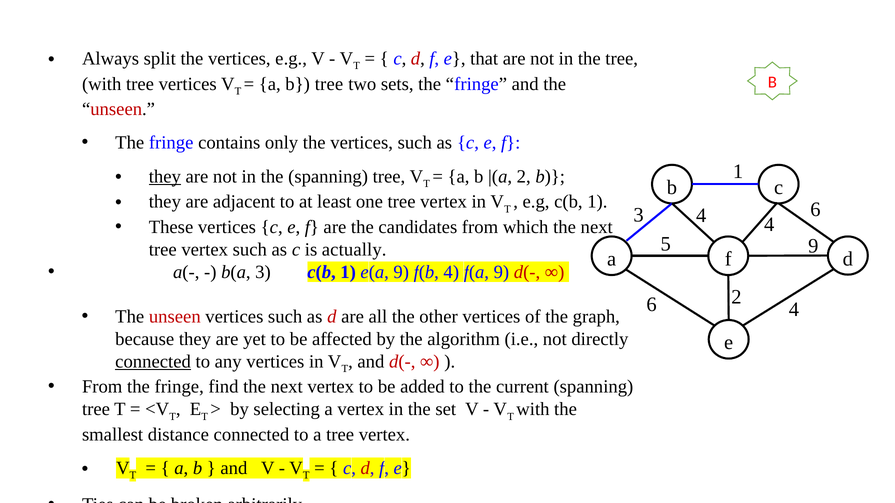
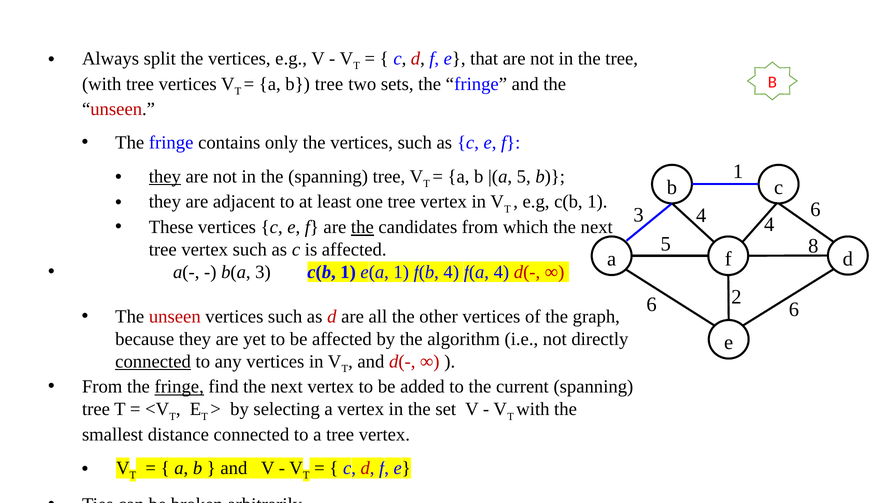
2 at (524, 177): 2 -> 5
the at (362, 227) underline: none -> present
5 9: 9 -> 8
is actually: actually -> affected
e(a 9: 9 -> 1
f(a 9: 9 -> 4
4 at (794, 310): 4 -> 6
fringe at (179, 387) underline: none -> present
